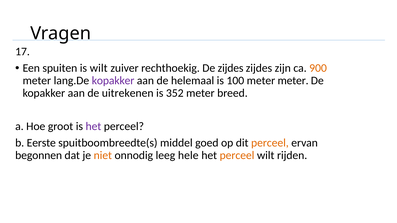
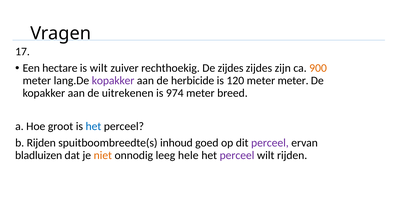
spuiten: spuiten -> hectare
helemaal: helemaal -> herbicide
100: 100 -> 120
352: 352 -> 974
het at (93, 126) colour: purple -> blue
b Eerste: Eerste -> Rijden
middel: middel -> inhoud
perceel at (270, 143) colour: orange -> purple
begonnen: begonnen -> bladluizen
perceel at (237, 156) colour: orange -> purple
